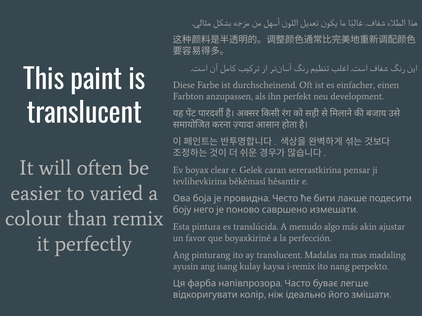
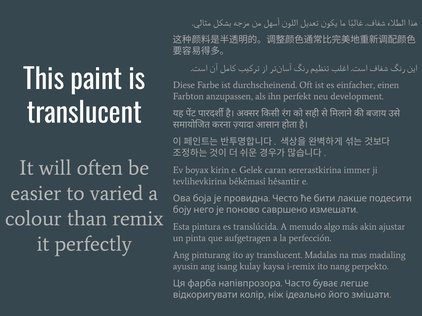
clear: clear -> kirin
pensar: pensar -> immer
favor: favor -> pinta
boyaxkirinê: boyaxkirinê -> aufgetragen
